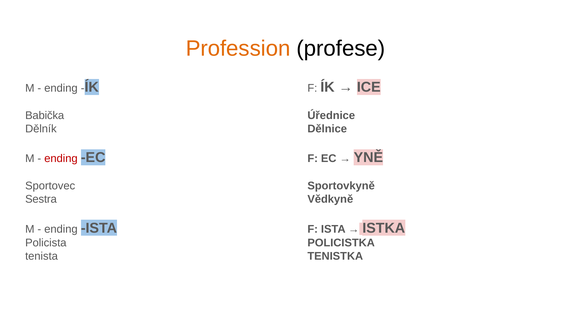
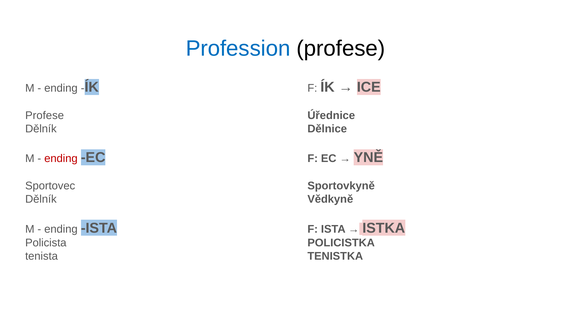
Profession colour: orange -> blue
Babička at (45, 116): Babička -> Profese
Sestra at (41, 199): Sestra -> Dělník
